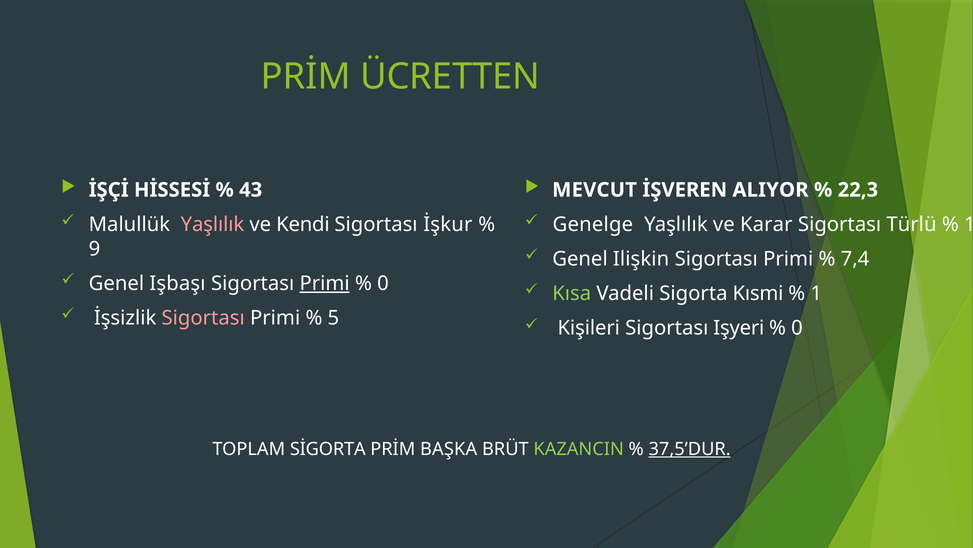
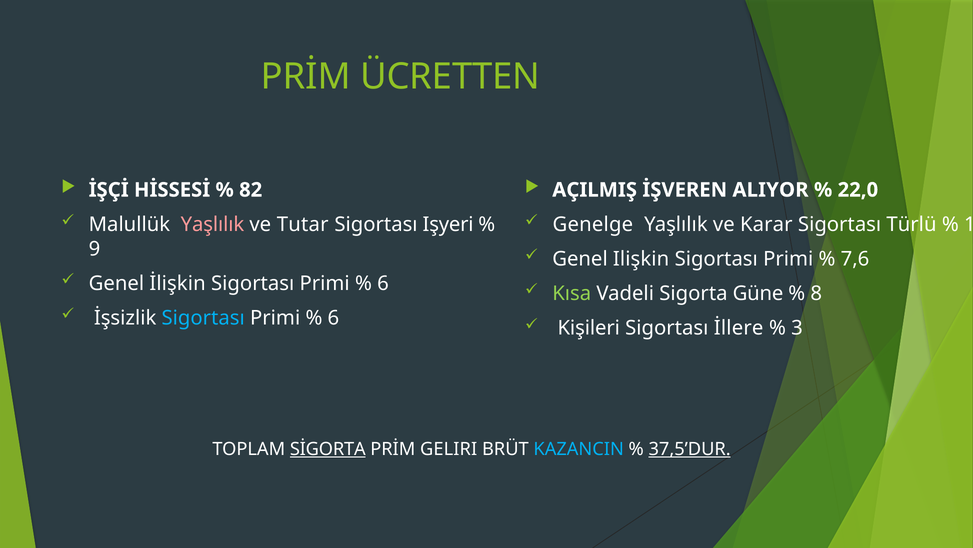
43: 43 -> 82
MEVCUT: MEVCUT -> AÇILMIŞ
22,3: 22,3 -> 22,0
Kendi: Kendi -> Tutar
İşkur: İşkur -> Işyeri
7,4: 7,4 -> 7,6
Işbaşı: Işbaşı -> İlişkin
Primi at (325, 283) underline: present -> none
0 at (383, 283): 0 -> 6
Kısmi: Kısmi -> Güne
1: 1 -> 8
Sigortası at (203, 318) colour: pink -> light blue
5 at (333, 318): 5 -> 6
Işyeri: Işyeri -> İllere
0 at (797, 328): 0 -> 3
SİGORTA underline: none -> present
BAŞKA: BAŞKA -> GELIRI
KAZANCIN colour: light green -> light blue
